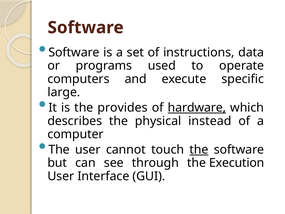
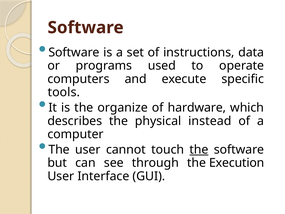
large: large -> tools
provides: provides -> organize
hardware underline: present -> none
